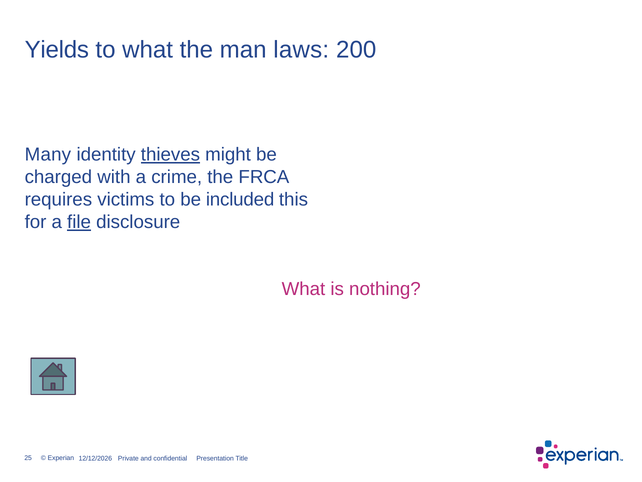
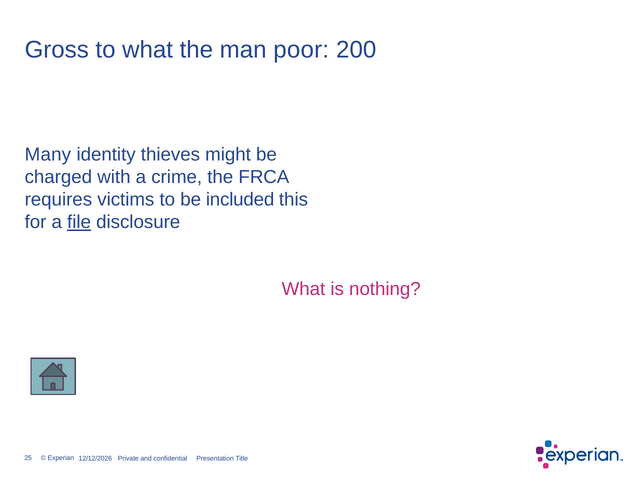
Yields: Yields -> Gross
laws: laws -> poor
thieves underline: present -> none
